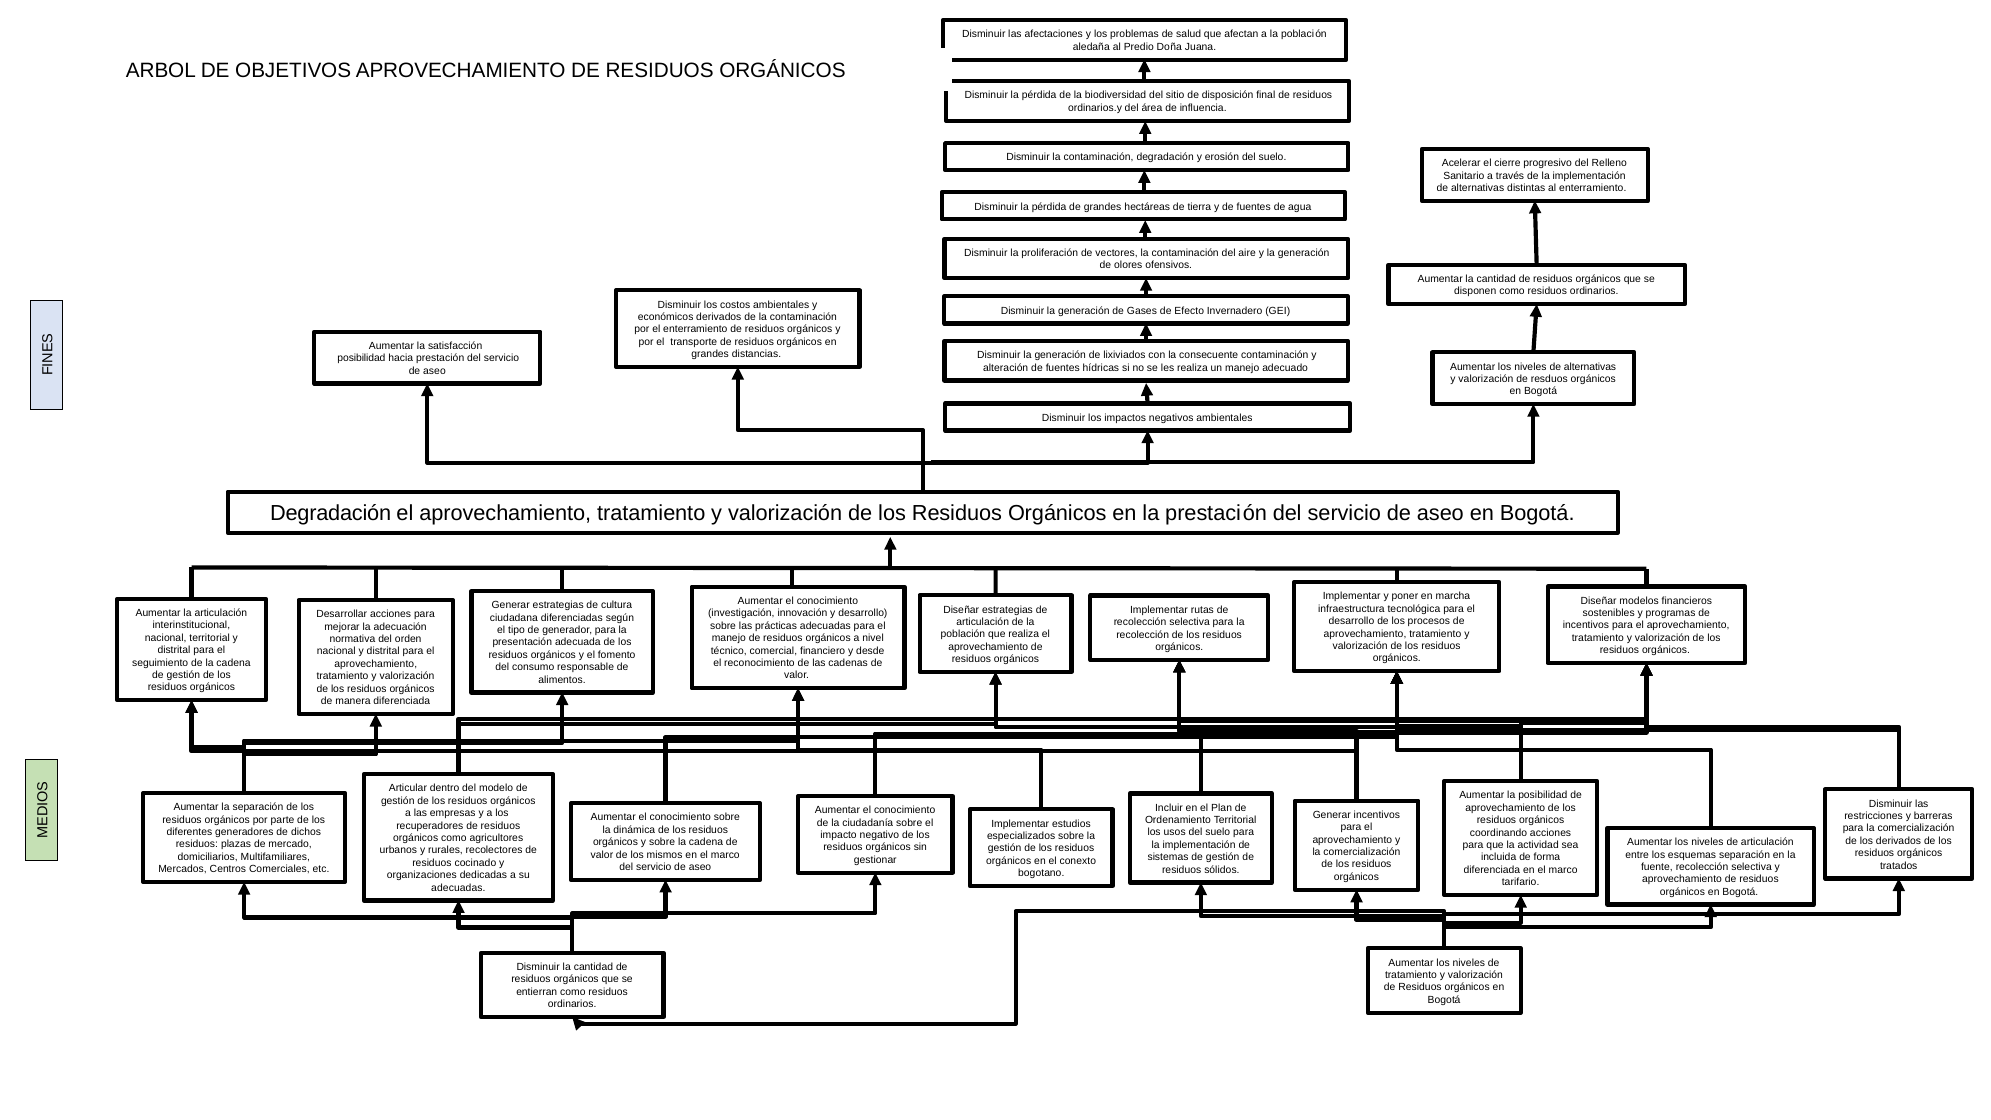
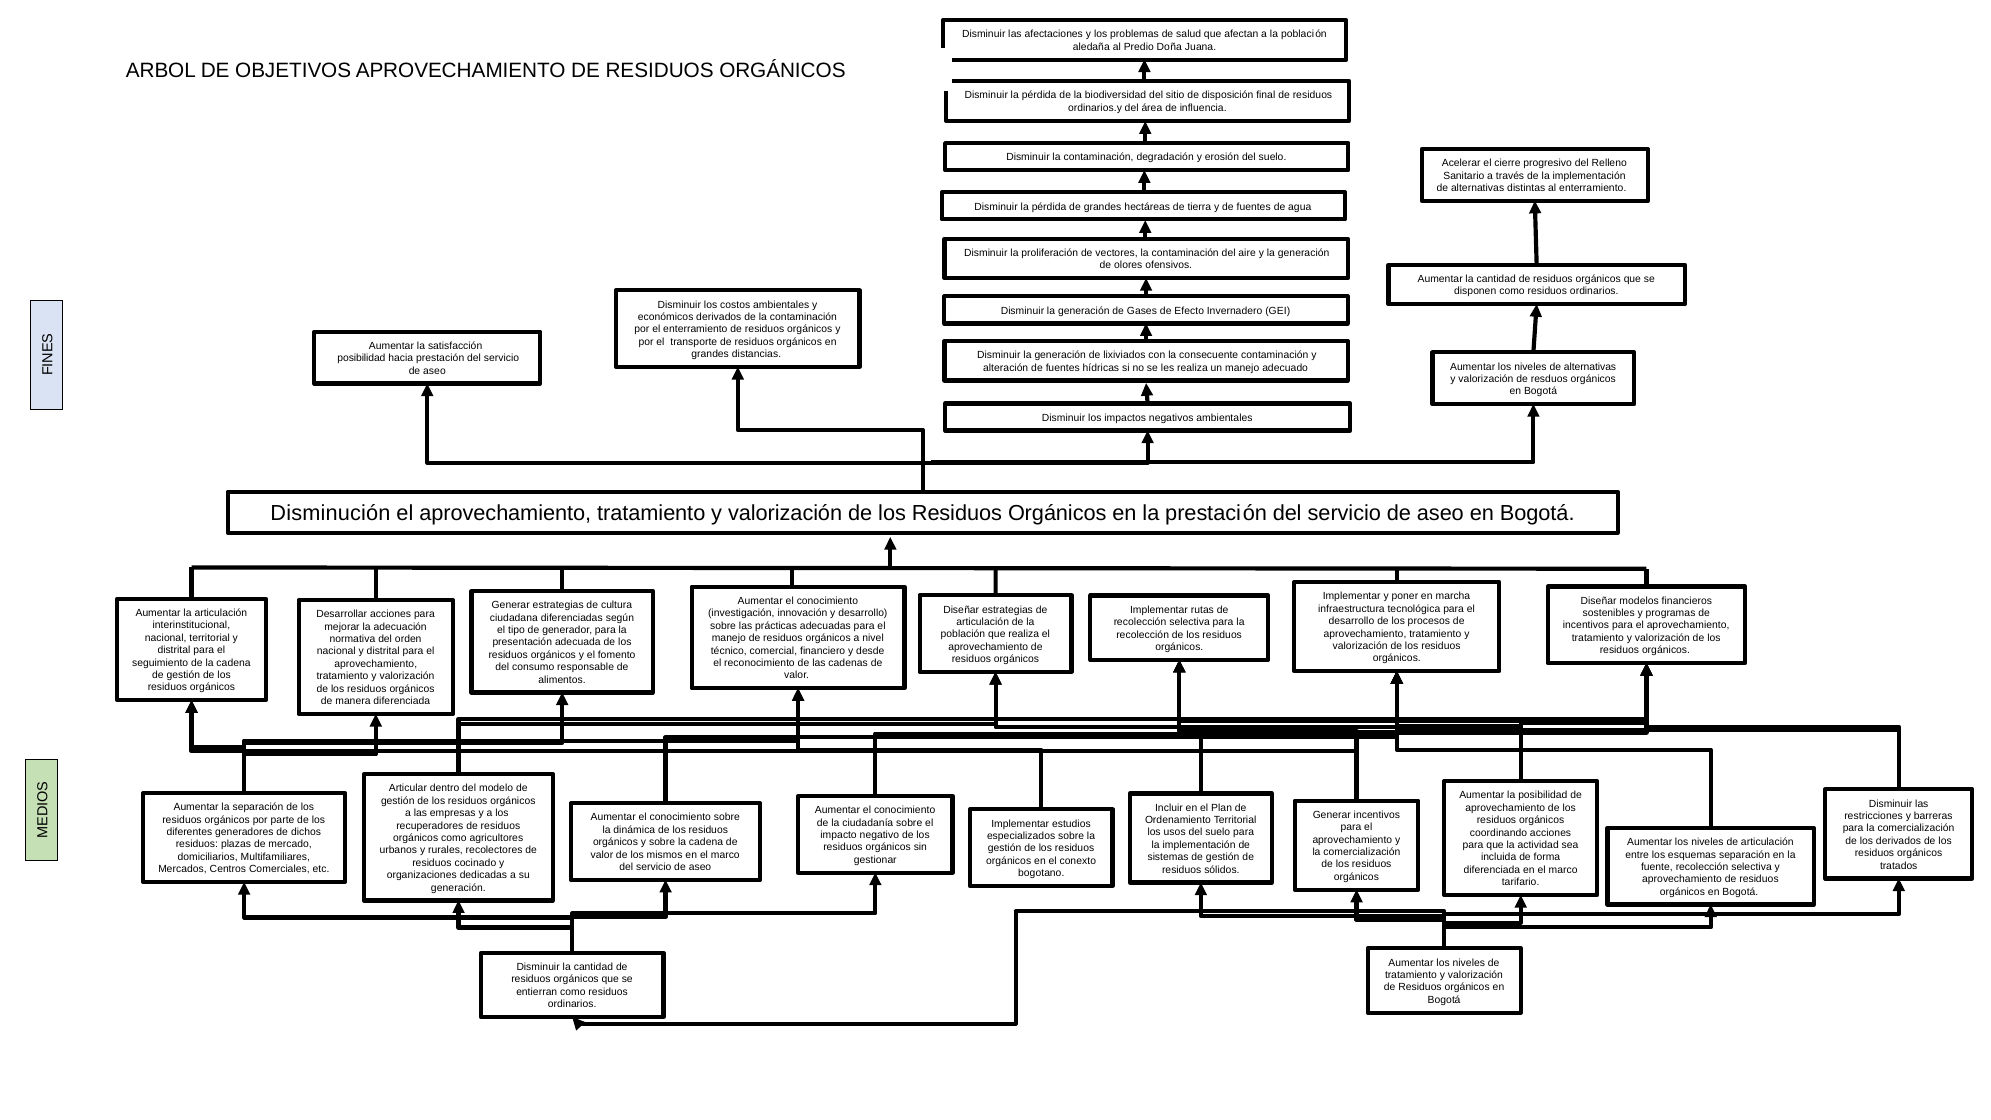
Degradación at (331, 514): Degradación -> Disminución
adecuadas at (458, 888): adecuadas -> generación
